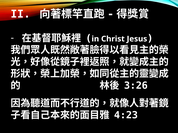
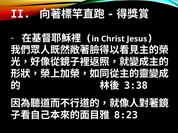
3:26: 3:26 -> 3:38
4:23: 4:23 -> 8:23
